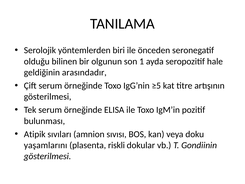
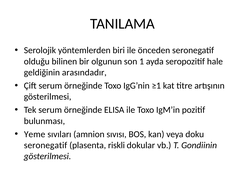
≥5: ≥5 -> ≥1
Atipik: Atipik -> Yeme
yaşamlarını at (46, 145): yaşamlarını -> seronegatif
